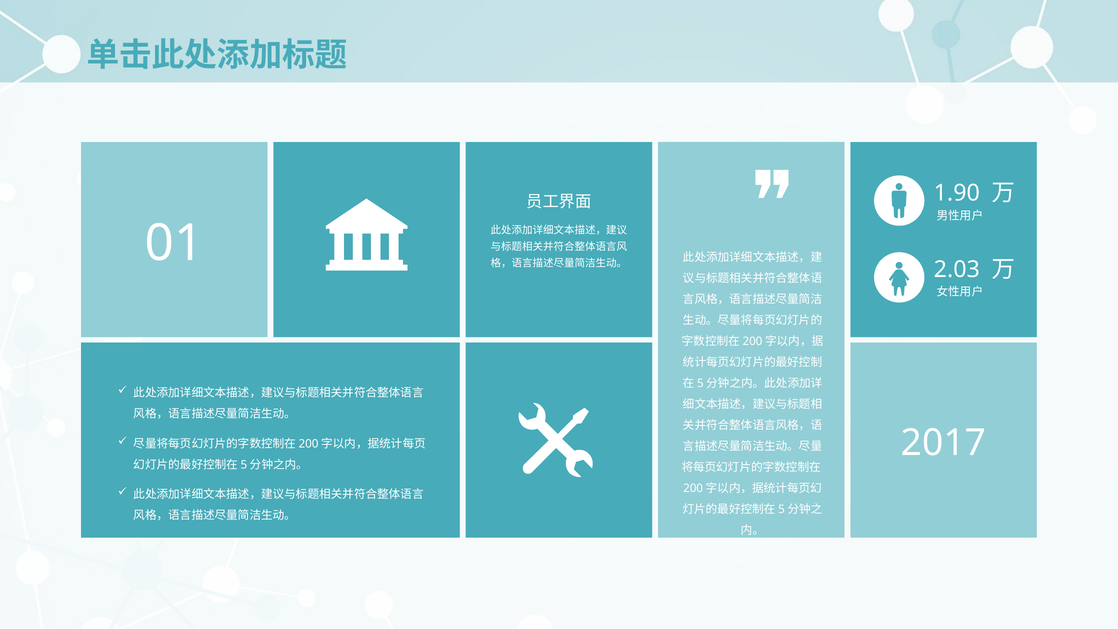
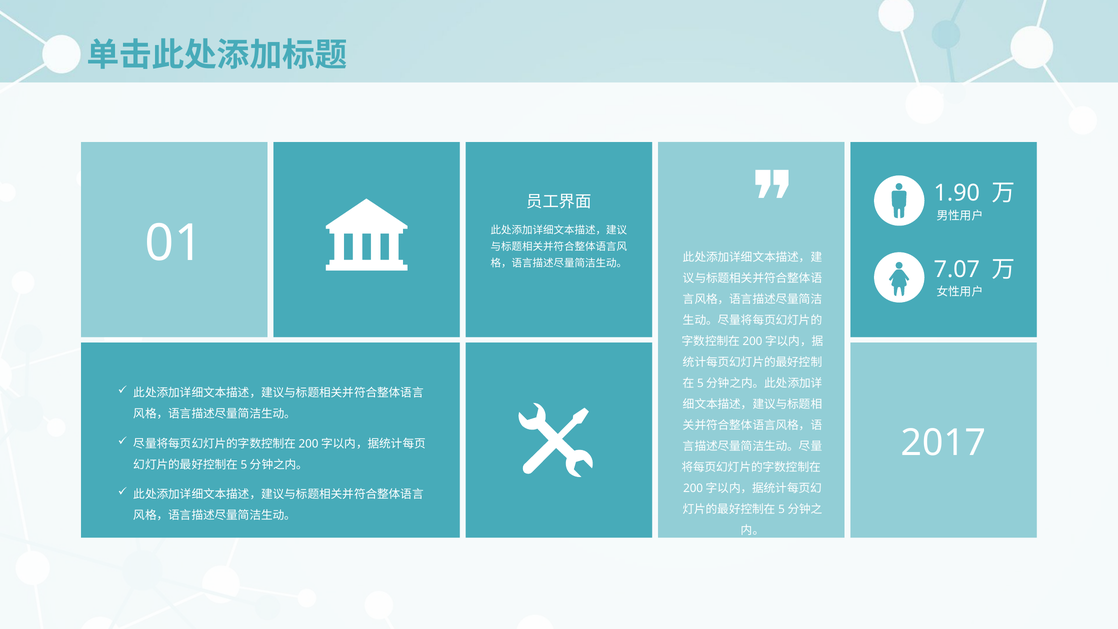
2.03: 2.03 -> 7.07
